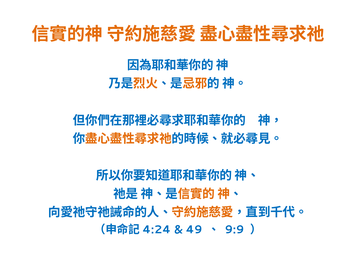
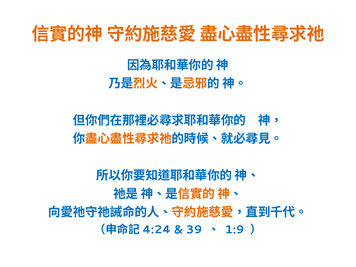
49: 49 -> 39
9:9: 9:9 -> 1:9
